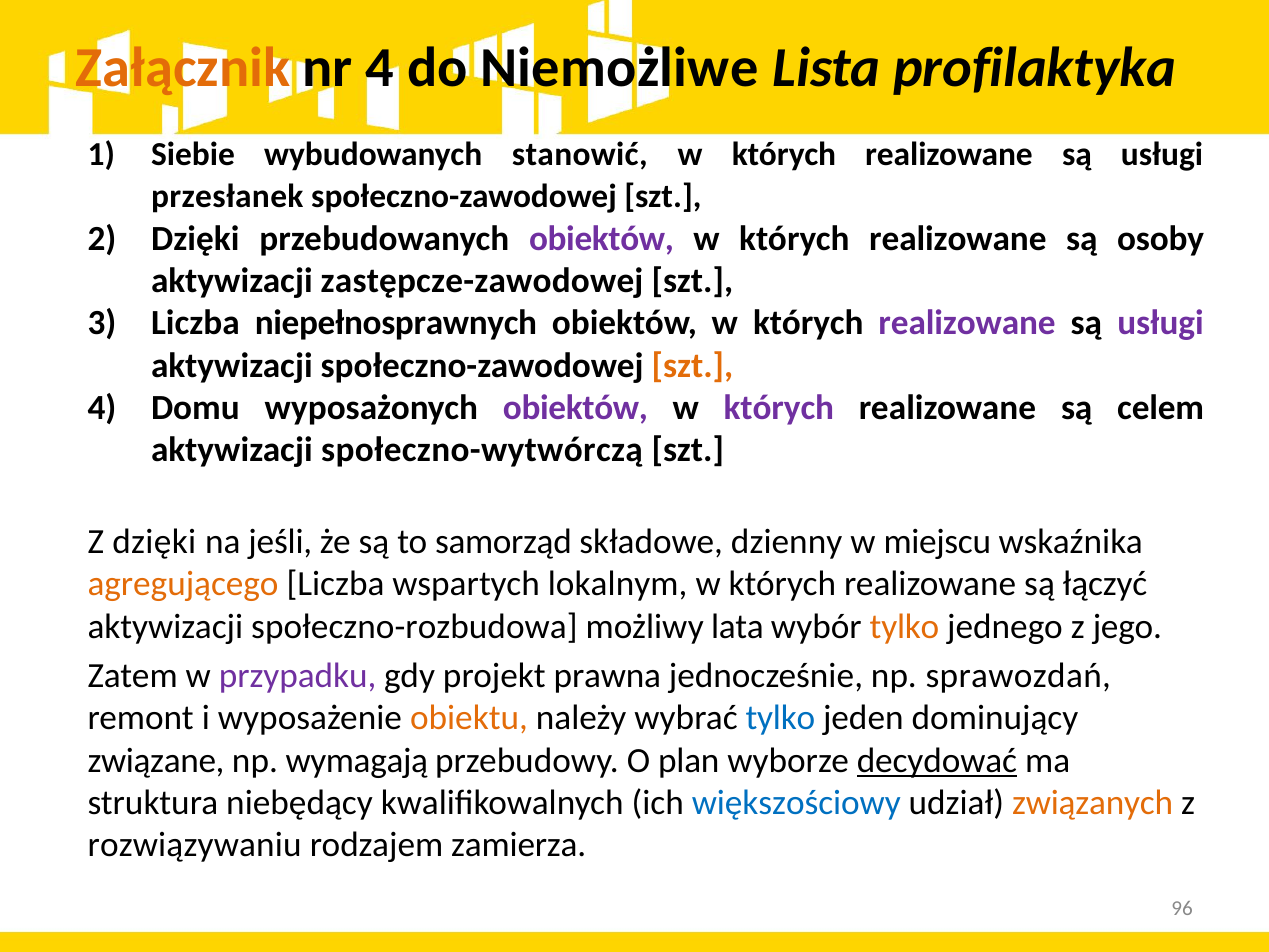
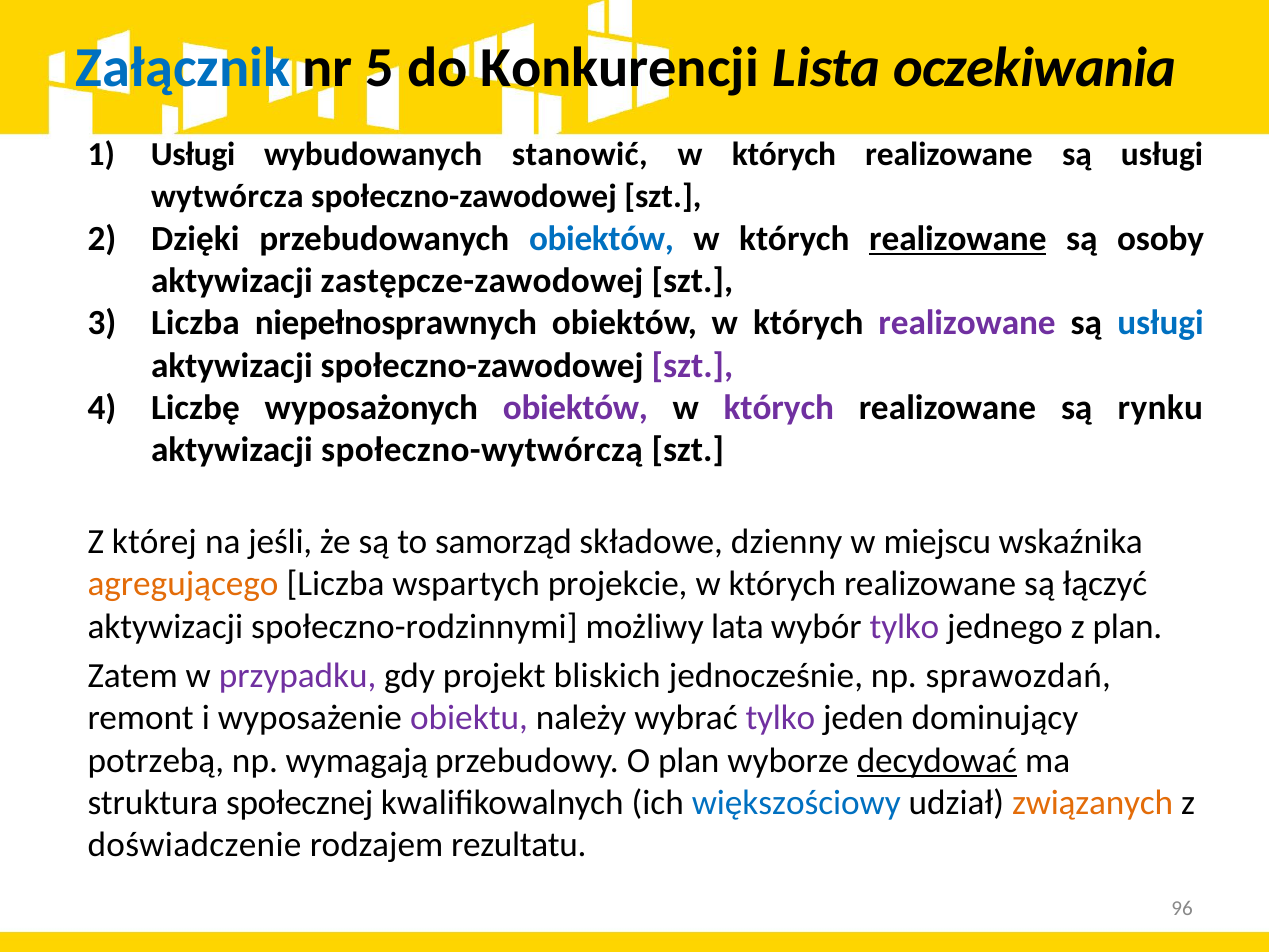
Załącznik colour: orange -> blue
nr 4: 4 -> 5
Niemożliwe: Niemożliwe -> Konkurencji
profilaktyka: profilaktyka -> oczekiwania
Siebie at (193, 155): Siebie -> Usługi
przesłanek: przesłanek -> wytwórcza
obiektów at (602, 239) colour: purple -> blue
realizowane at (958, 239) underline: none -> present
usługi at (1161, 323) colour: purple -> blue
szt at (692, 366) colour: orange -> purple
Domu: Domu -> Liczbę
celem: celem -> rynku
Z dzięki: dzięki -> której
lokalnym: lokalnym -> projekcie
społeczno-rozbudowa: społeczno-rozbudowa -> społeczno-rodzinnymi
tylko at (905, 626) colour: orange -> purple
z jego: jego -> plan
prawna: prawna -> bliskich
obiektu colour: orange -> purple
tylko at (780, 718) colour: blue -> purple
związane: związane -> potrzebą
niebędący: niebędący -> społecznej
rozwiązywaniu: rozwiązywaniu -> doświadczenie
zamierza: zamierza -> rezultatu
